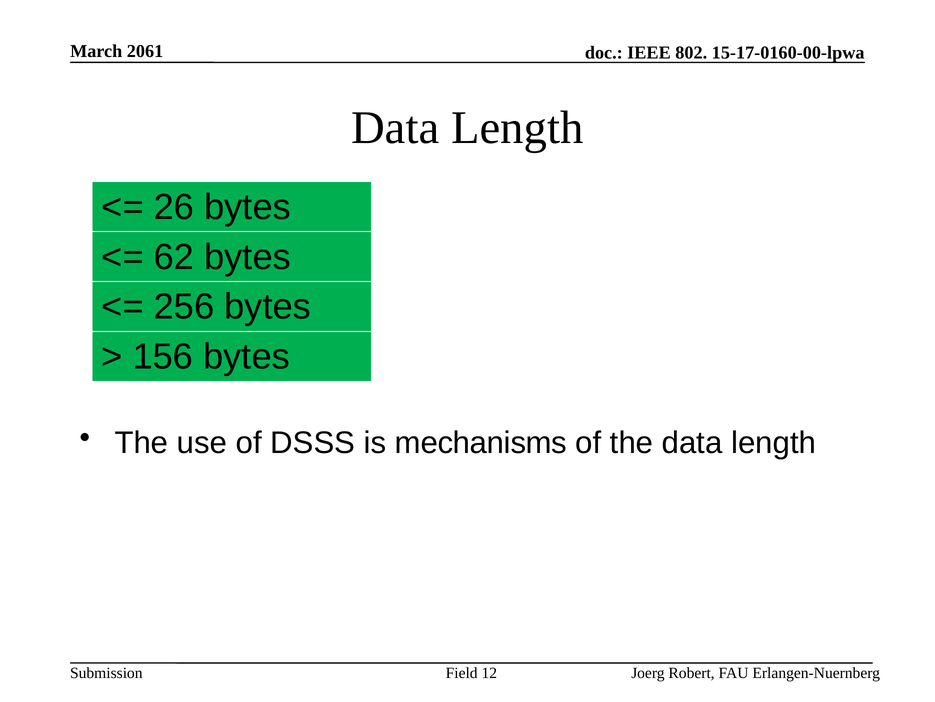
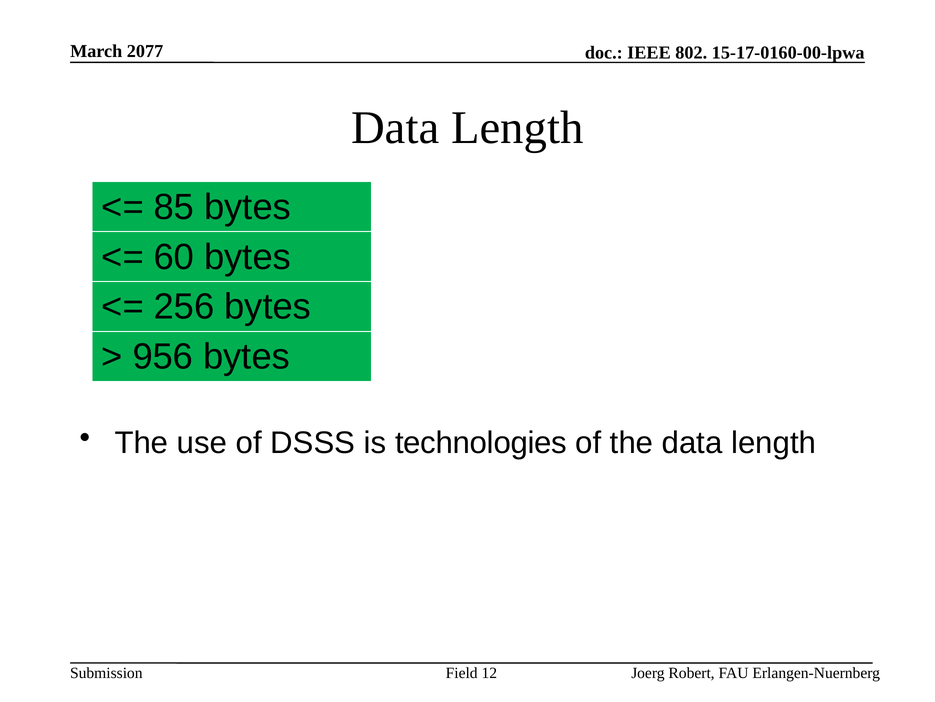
2061: 2061 -> 2077
26: 26 -> 85
62: 62 -> 60
156: 156 -> 956
mechanisms: mechanisms -> technologies
